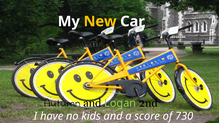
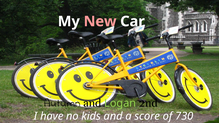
New colour: yellow -> pink
